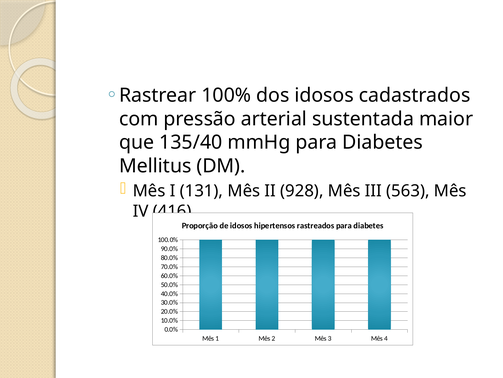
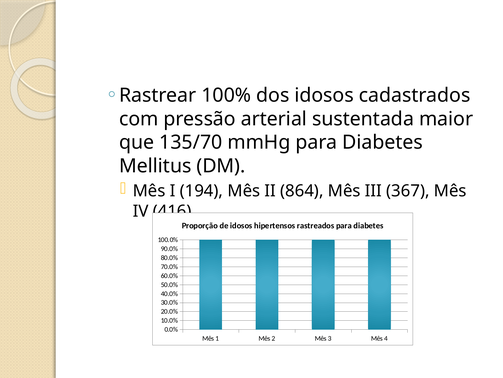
135/40: 135/40 -> 135/70
131: 131 -> 194
928: 928 -> 864
563: 563 -> 367
